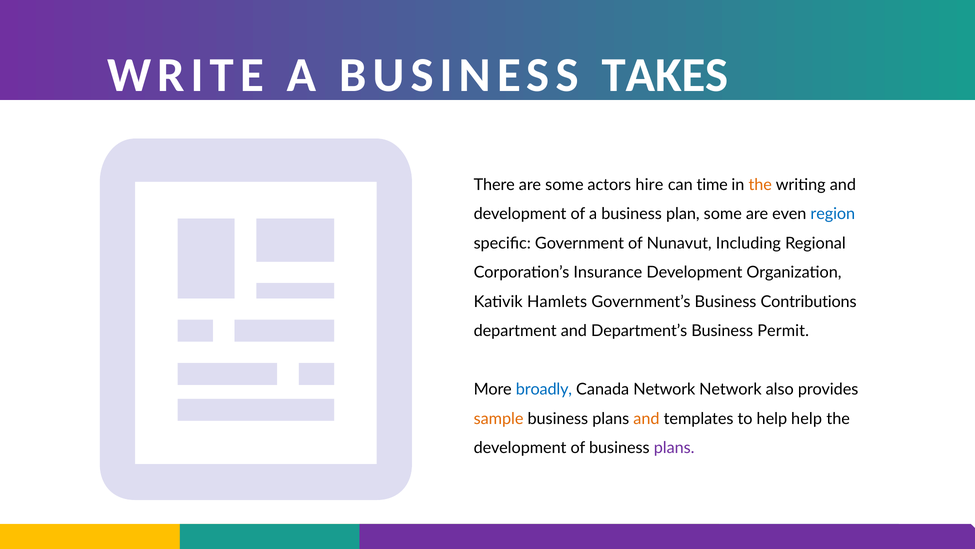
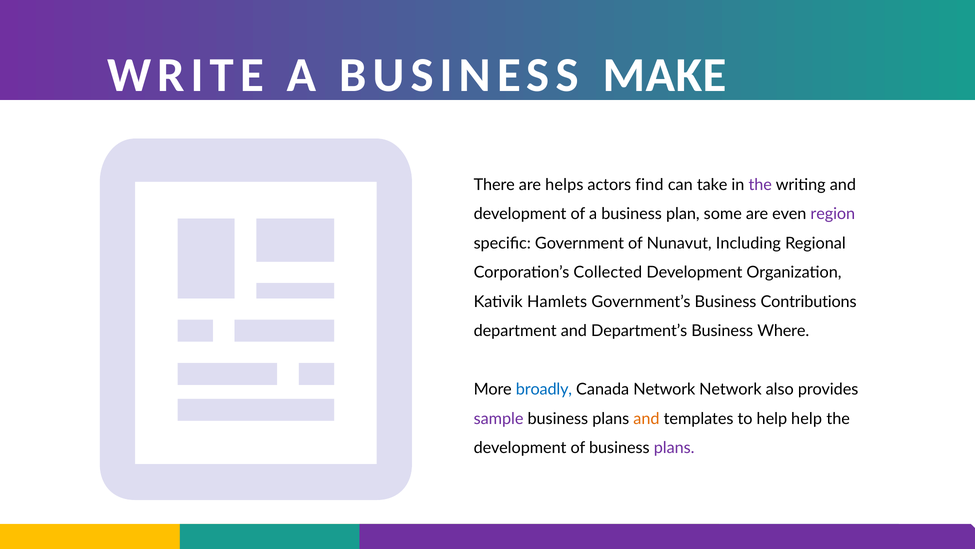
TAKES: TAKES -> MAKE
are some: some -> helps
hire: hire -> find
time: time -> take
the at (760, 185) colour: orange -> purple
region colour: blue -> purple
Insurance: Insurance -> Collected
Permit: Permit -> Where
sample colour: orange -> purple
